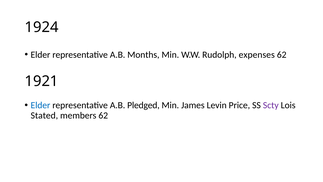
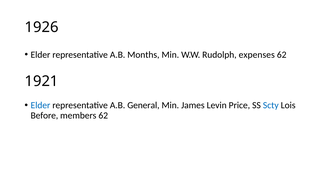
1924: 1924 -> 1926
Pledged: Pledged -> General
Scty colour: purple -> blue
Stated: Stated -> Before
